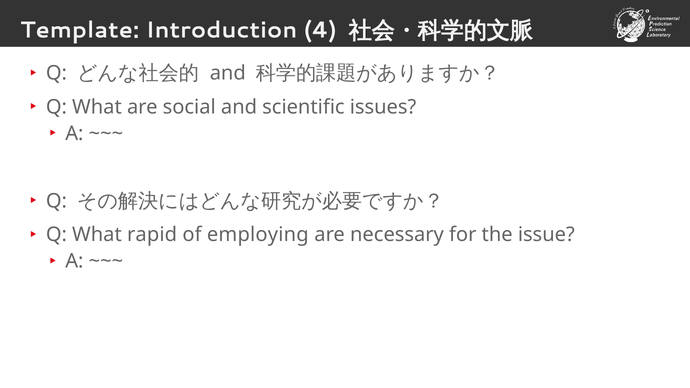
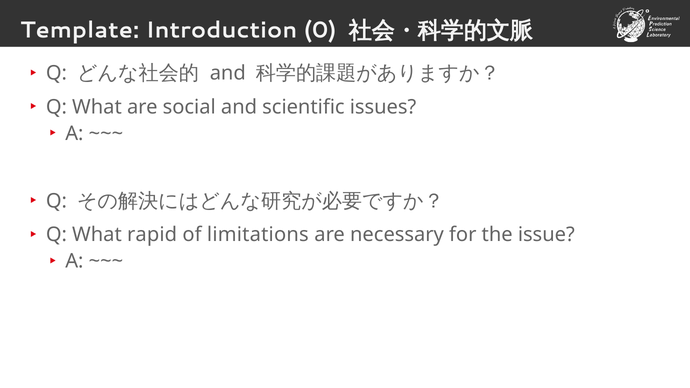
4: 4 -> 0
employing: employing -> limitations
